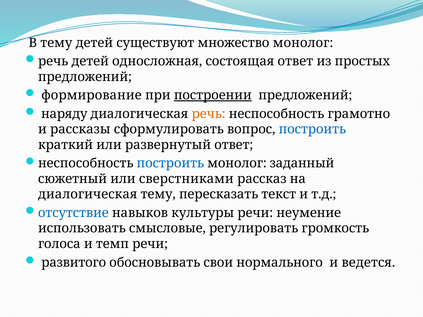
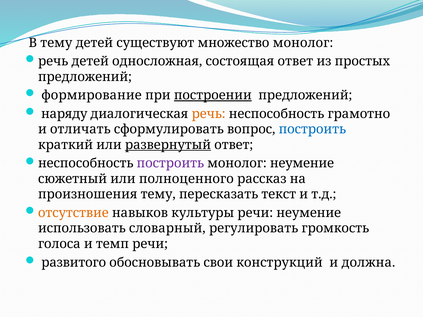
рассказы: рассказы -> отличать
развернутый underline: none -> present
построить at (170, 164) colour: blue -> purple
монолог заданный: заданный -> неумение
сверстниками: сверстниками -> полноценного
диалогическая at (88, 195): диалогическая -> произношения
отсутствие colour: blue -> orange
смысловые: смысловые -> словарный
нормального: нормального -> конструкций
ведется: ведется -> должна
